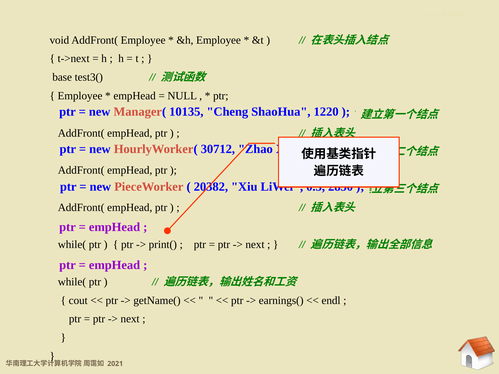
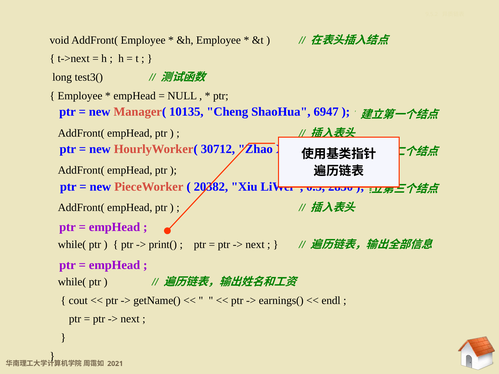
base: base -> long
1220: 1220 -> 6947
